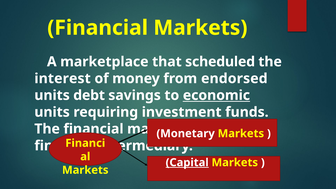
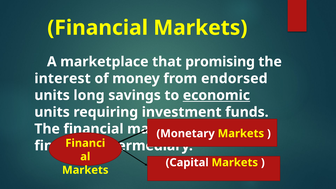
scheduled: scheduled -> promising
debt: debt -> long
Capital underline: present -> none
